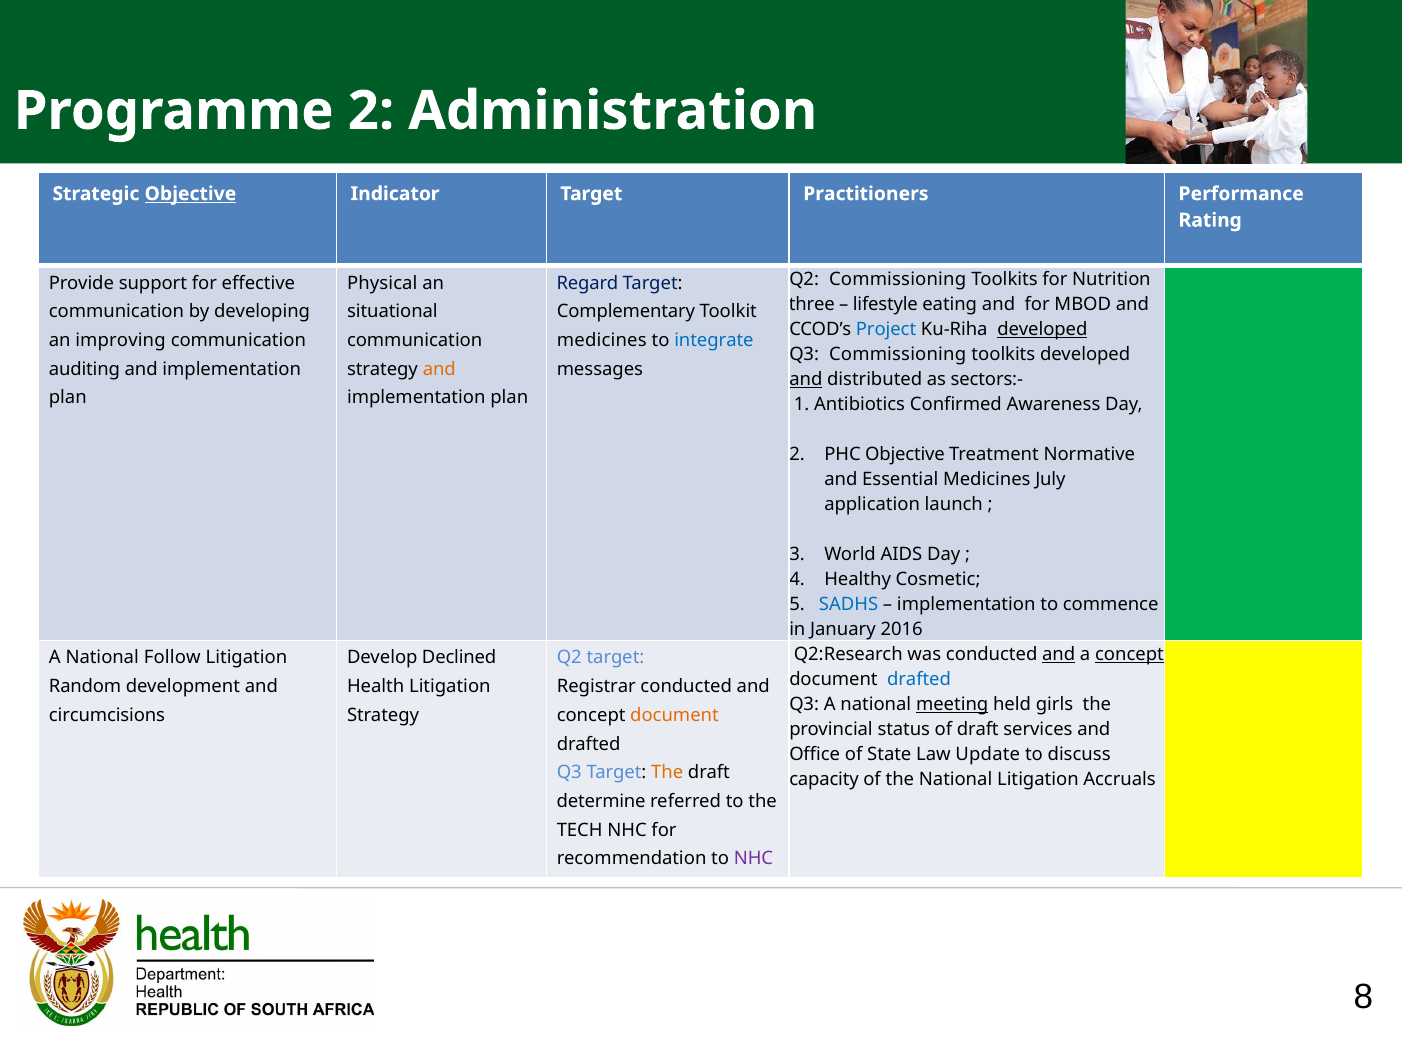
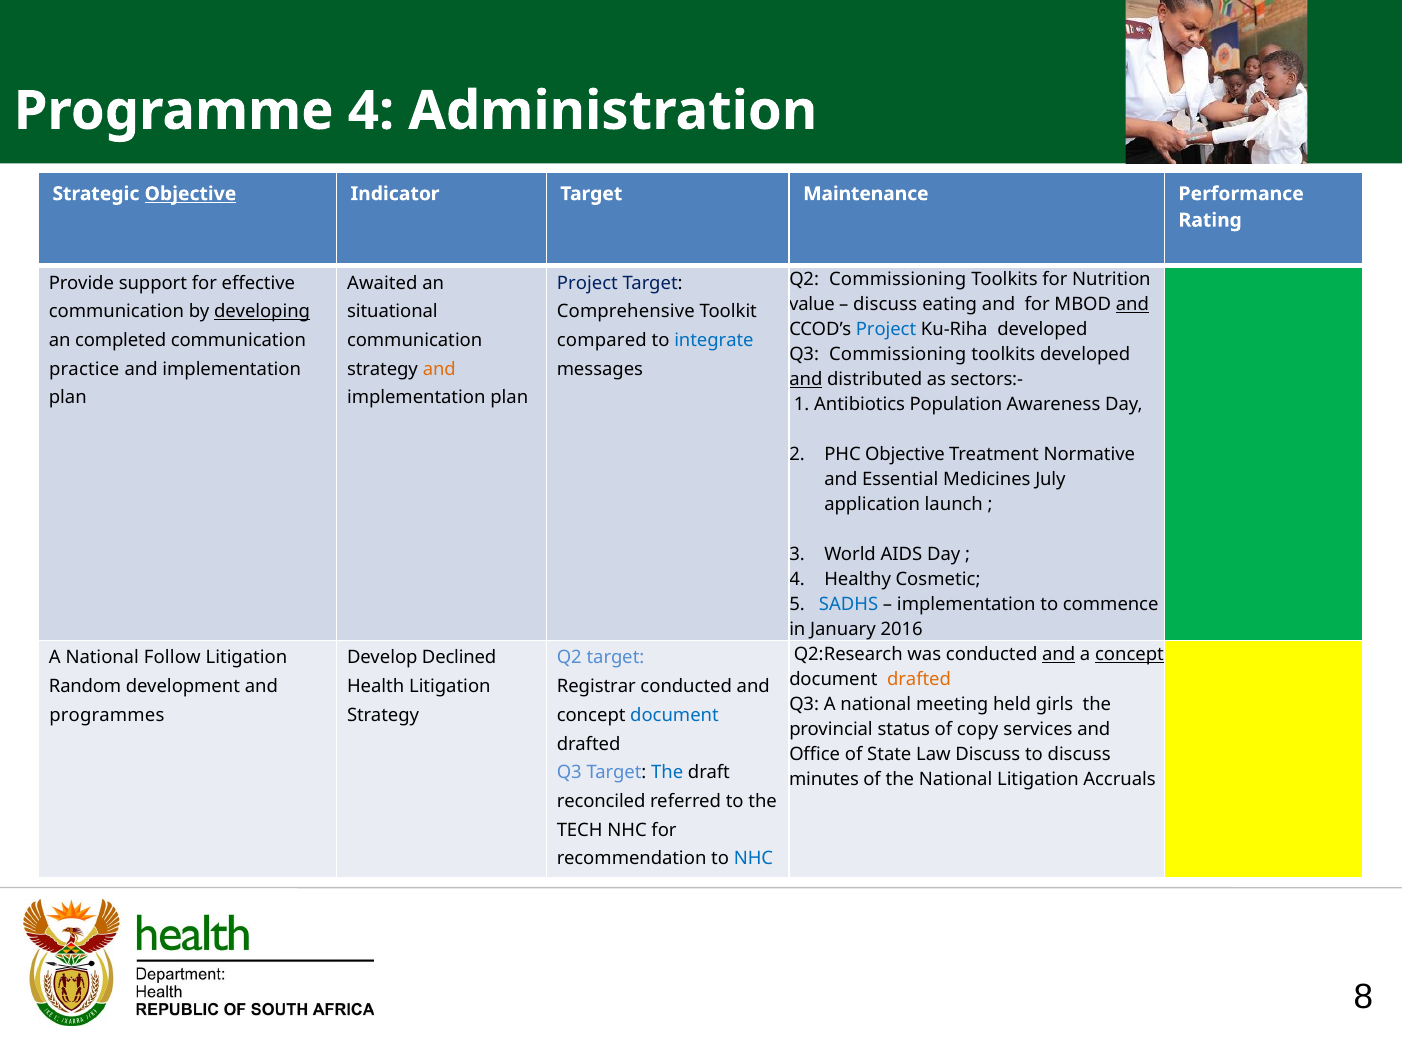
Programme 2: 2 -> 4
Practitioners: Practitioners -> Maintenance
Physical: Physical -> Awaited
Regard at (587, 283): Regard -> Project
three: three -> value
lifestyle at (885, 304): lifestyle -> discuss
and at (1132, 304) underline: none -> present
developing underline: none -> present
Complementary: Complementary -> Comprehensive
developed at (1042, 329) underline: present -> none
improving: improving -> completed
medicines at (602, 340): medicines -> compared
auditing: auditing -> practice
Confirmed: Confirmed -> Population
drafted at (919, 679) colour: blue -> orange
meeting underline: present -> none
circumcisions: circumcisions -> programmes
document at (674, 716) colour: orange -> blue
of draft: draft -> copy
Law Update: Update -> Discuss
The at (667, 773) colour: orange -> blue
capacity: capacity -> minutes
determine: determine -> reconciled
NHC at (753, 859) colour: purple -> blue
